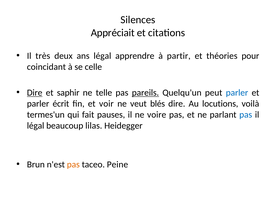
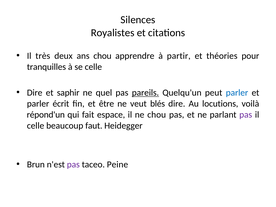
Appréciait: Appréciait -> Royalistes
ans légal: légal -> chou
coincidant: coincidant -> tranquilles
Dire at (35, 93) underline: present -> none
telle: telle -> quel
voir: voir -> être
termes'un: termes'un -> répond'un
pauses: pauses -> espace
ne voire: voire -> chou
pas at (246, 115) colour: blue -> purple
légal at (36, 126): légal -> celle
lilas: lilas -> faut
pas at (73, 164) colour: orange -> purple
